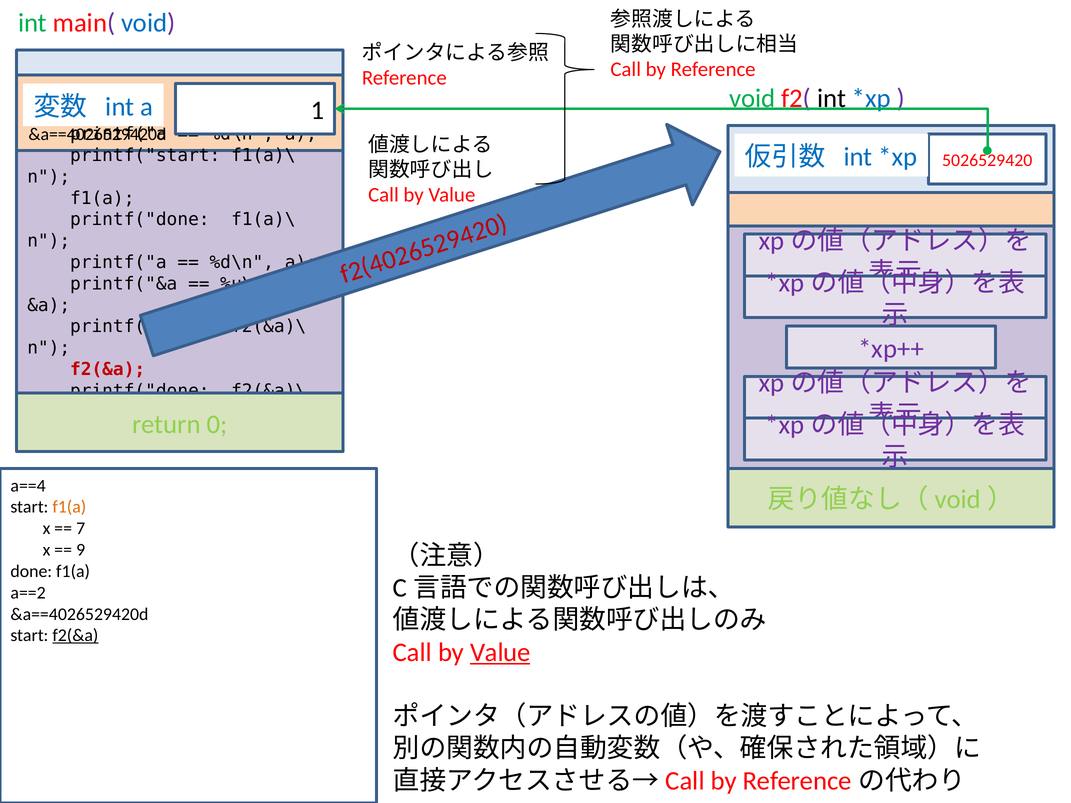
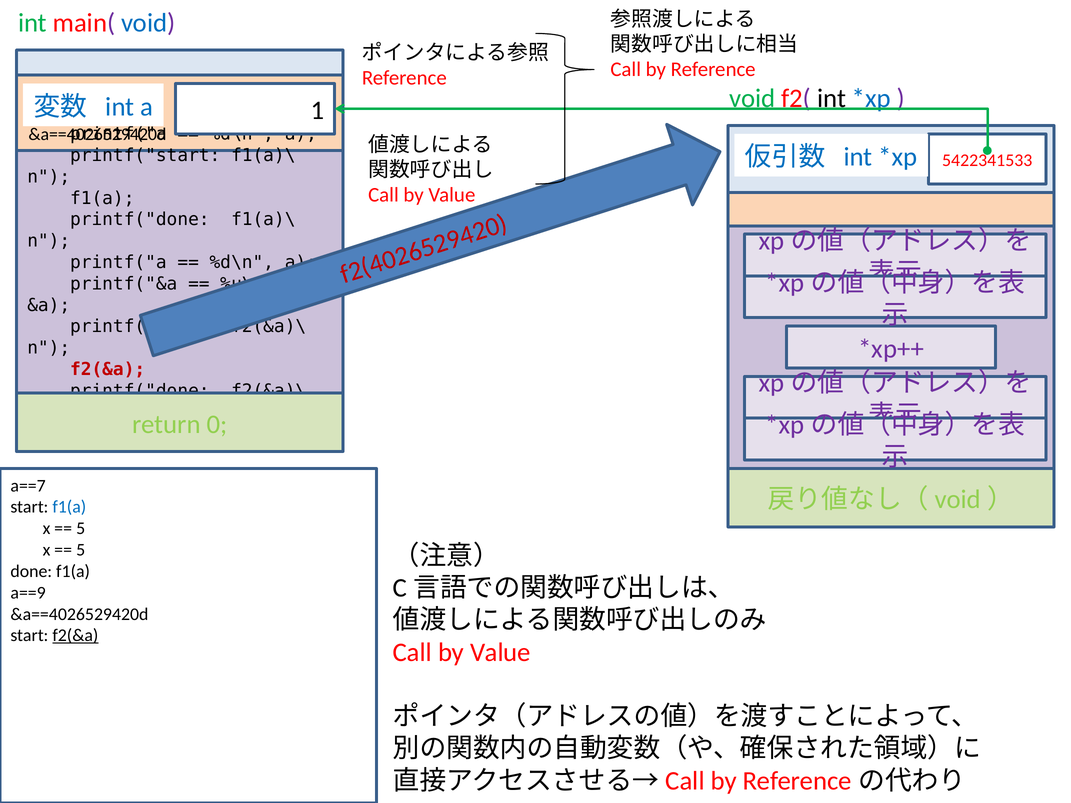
5026529420: 5026529420 -> 5422341533
a==4: a==4 -> a==7
f1(a at (69, 507) colour: orange -> blue
7 at (81, 529): 7 -> 5
9 at (81, 550): 9 -> 5
a==2: a==2 -> a==9
Value at (500, 652) underline: present -> none
